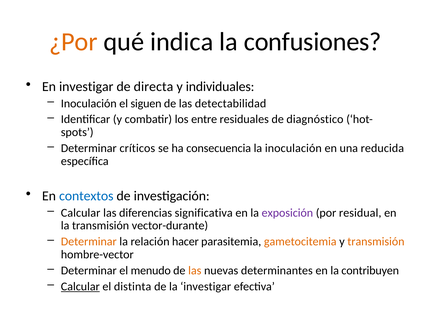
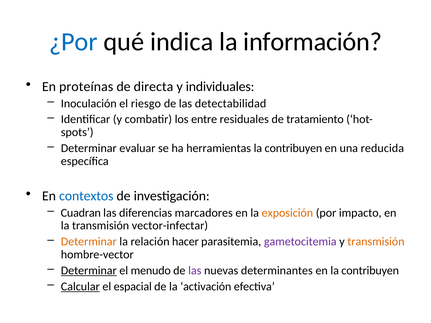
¿Por colour: orange -> blue
confusiones: confusiones -> información
En investigar: investigar -> proteínas
siguen: siguen -> riesgo
diagnóstico: diagnóstico -> tratamiento
críticos: críticos -> evaluar
consecuencia: consecuencia -> herramientas
inoculación at (293, 148): inoculación -> contribuyen
Calcular at (81, 213): Calcular -> Cuadran
significativa: significativa -> marcadores
exposición colour: purple -> orange
residual: residual -> impacto
vector-durante: vector-durante -> vector-infectar
gametocitemia colour: orange -> purple
Determinar at (89, 271) underline: none -> present
las at (195, 271) colour: orange -> purple
distinta: distinta -> espacial
la investigar: investigar -> activación
